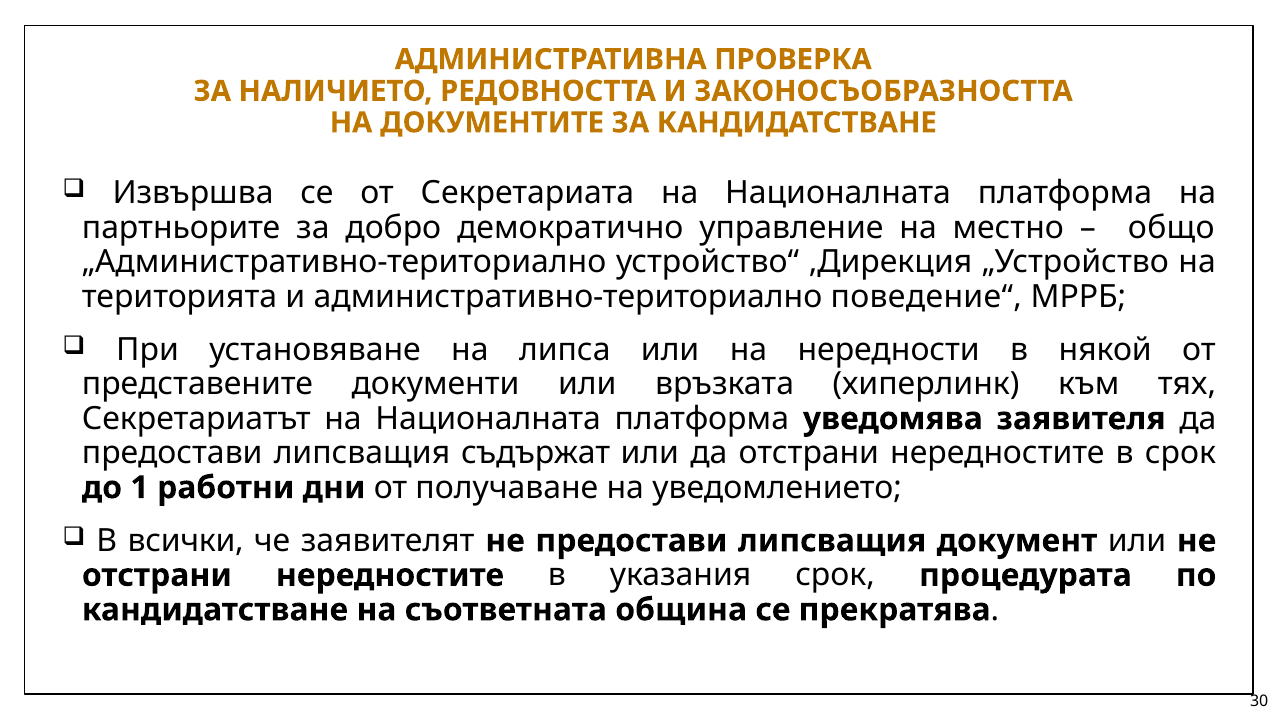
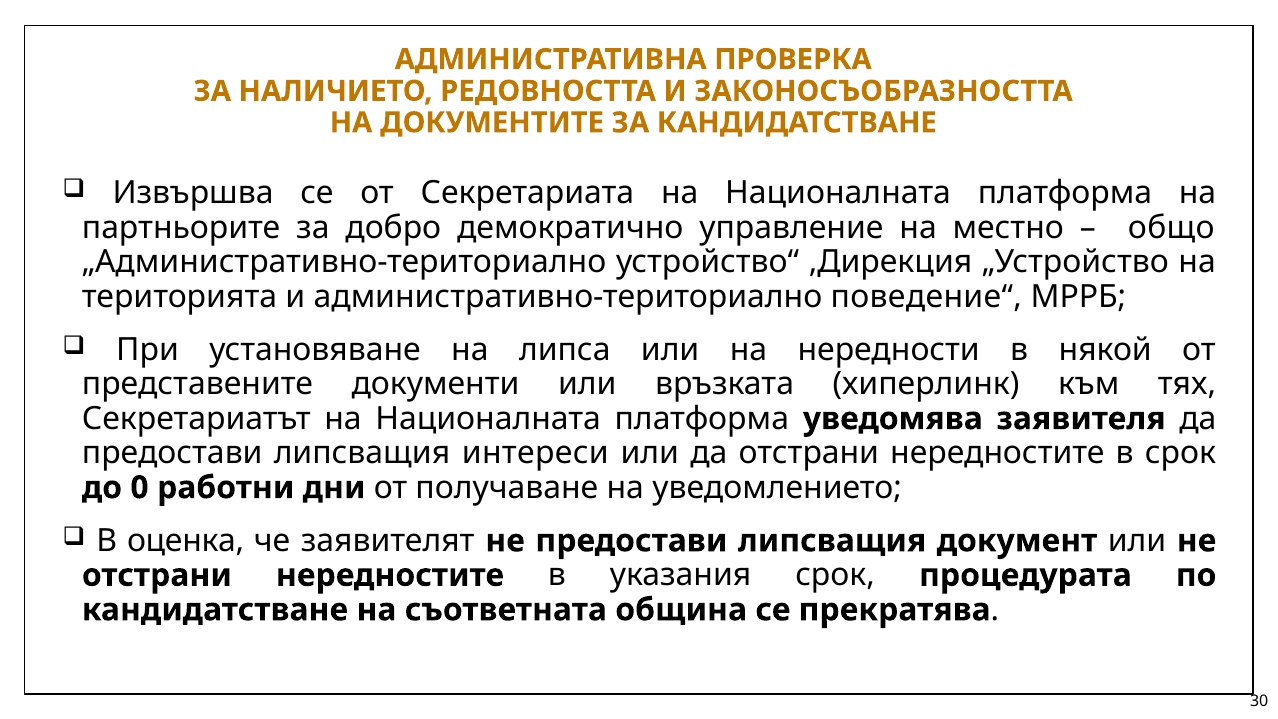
съдържат: съдържат -> интереси
1: 1 -> 0
всички: всички -> оценка
